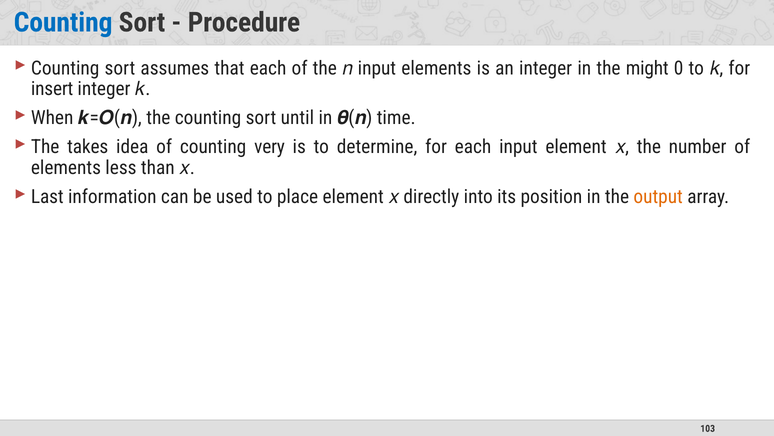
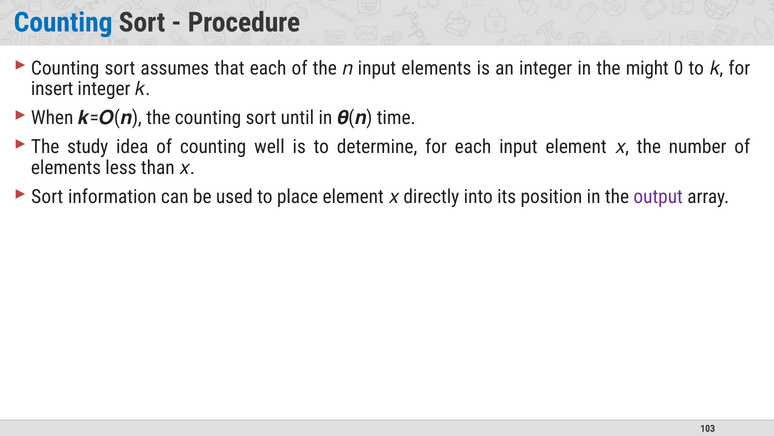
takes: takes -> study
very: very -> well
Last at (47, 197): Last -> Sort
output colour: orange -> purple
